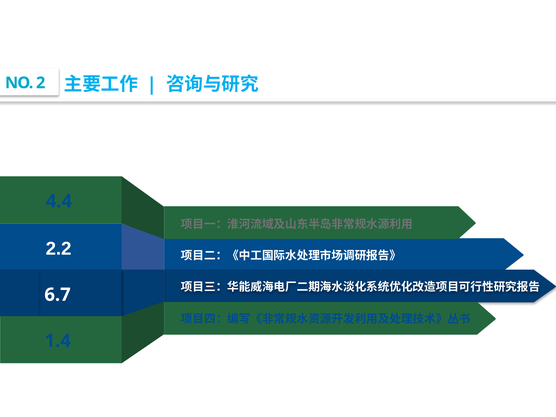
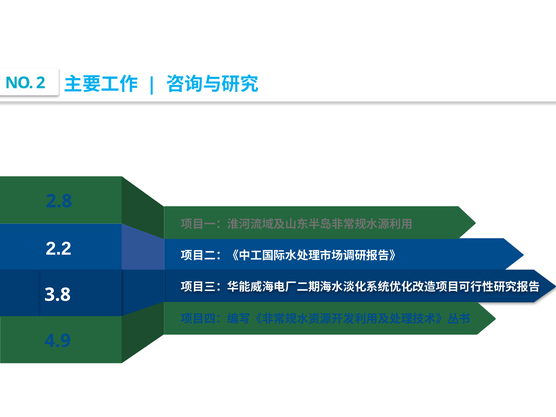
4.4: 4.4 -> 2.8
6.7: 6.7 -> 3.8
1.4: 1.4 -> 4.9
